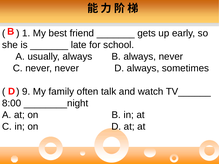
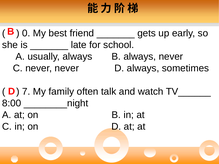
1: 1 -> 0
9: 9 -> 7
